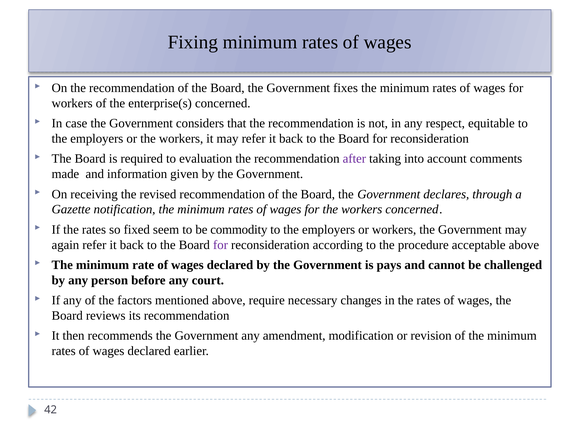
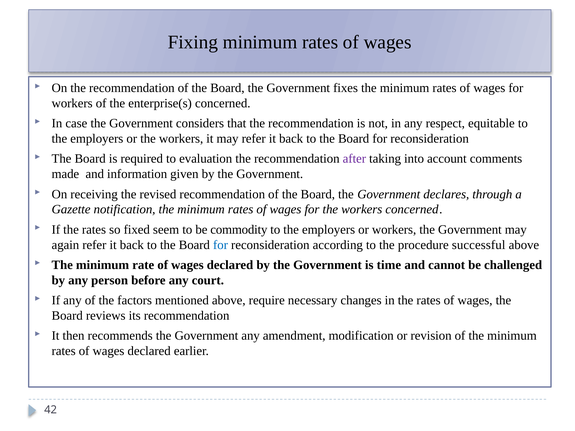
for at (220, 245) colour: purple -> blue
acceptable: acceptable -> successful
pays: pays -> time
